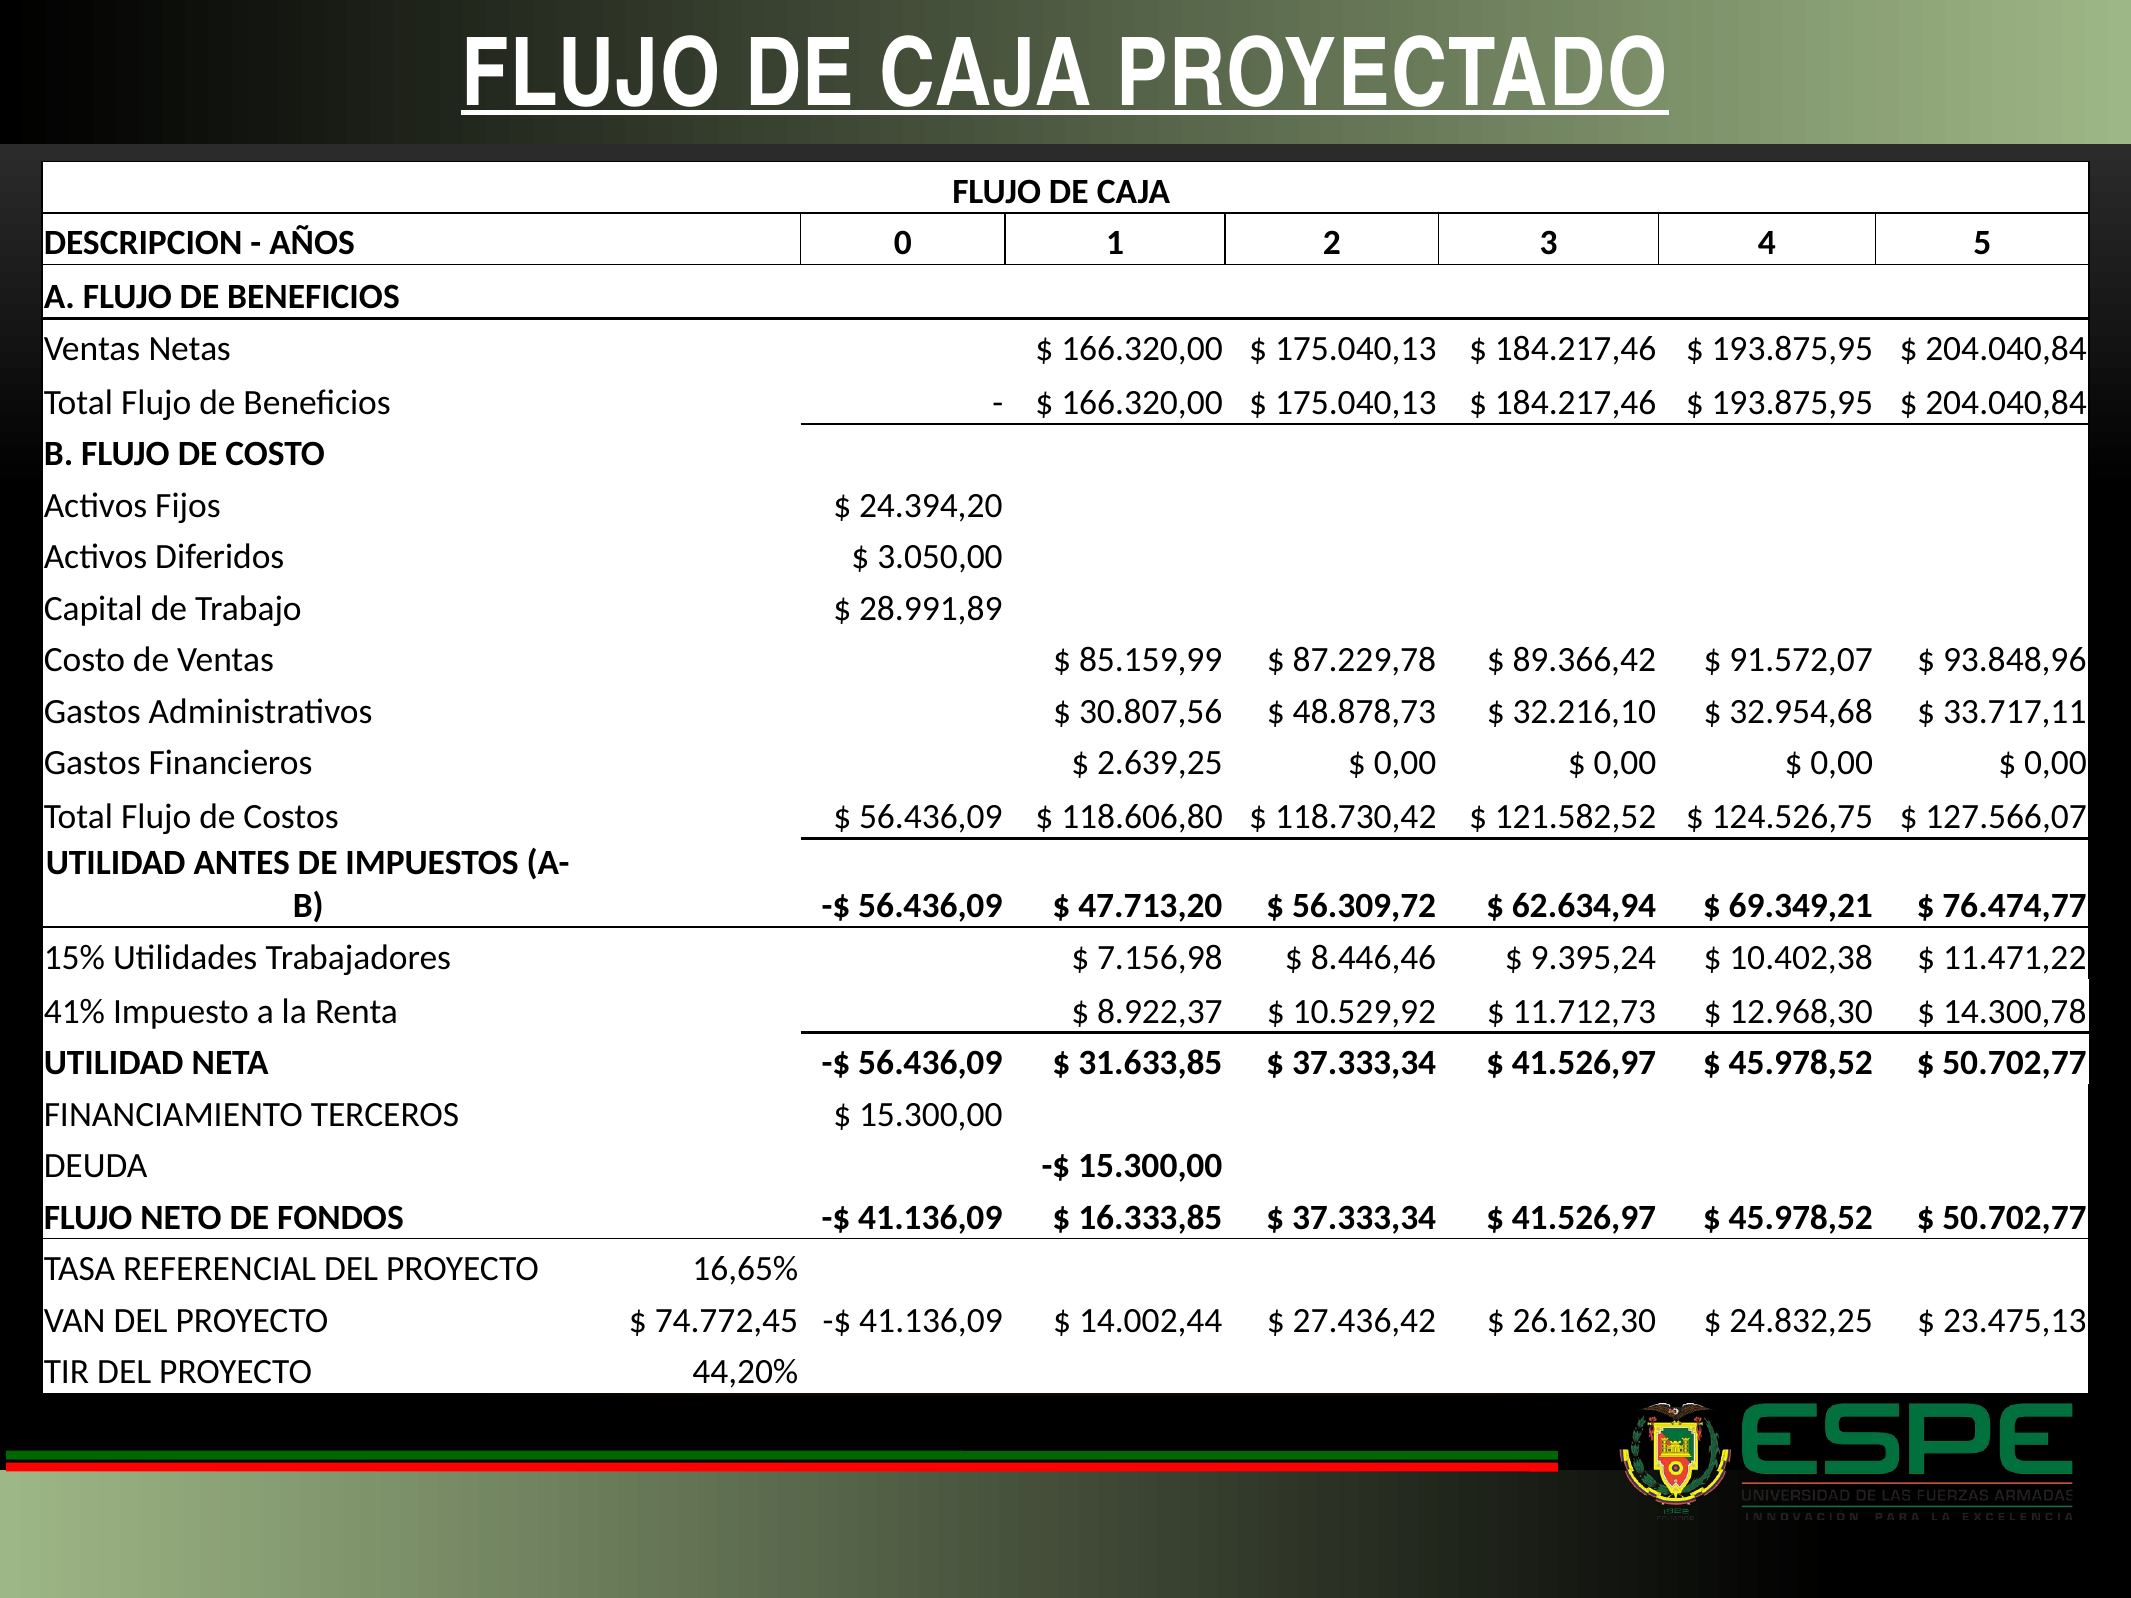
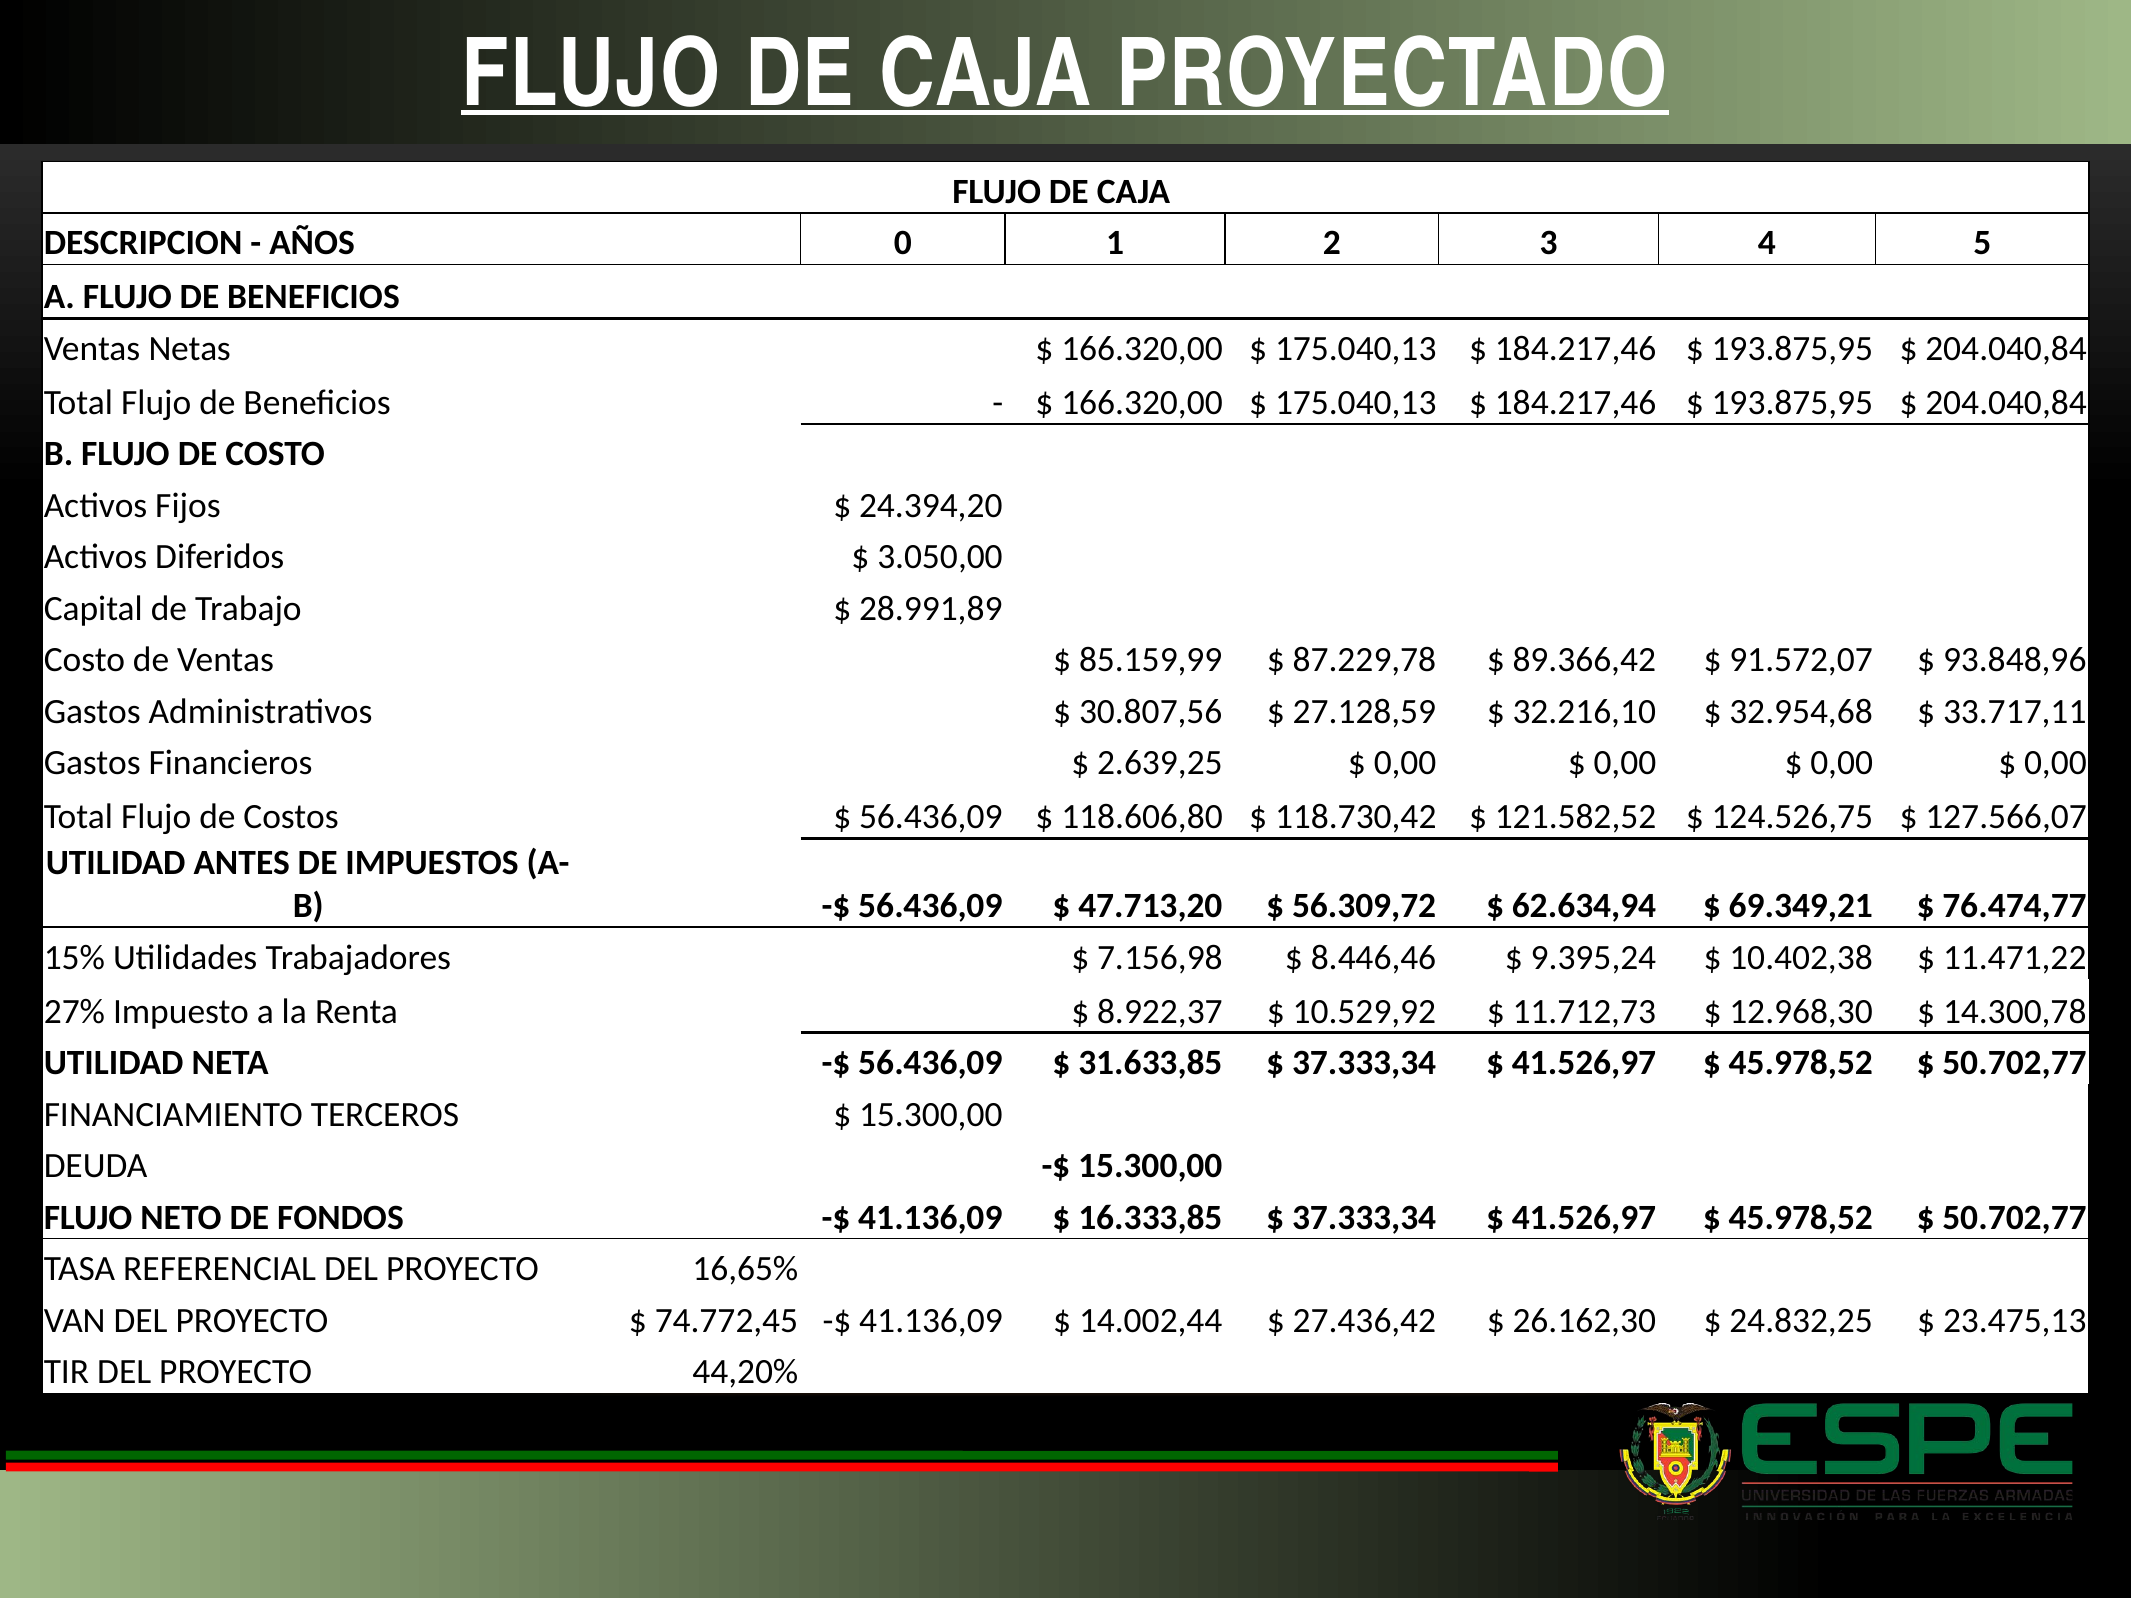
48.878,73: 48.878,73 -> 27.128,59
41%: 41% -> 27%
